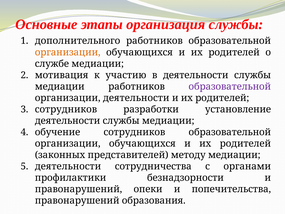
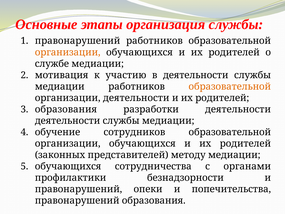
дополнительного at (78, 41): дополнительного -> правонарушений
образовательной at (230, 86) colour: purple -> orange
сотрудников at (66, 109): сотрудников -> образования
разработки установление: установление -> деятельности
деятельности at (68, 166): деятельности -> обучающихся
